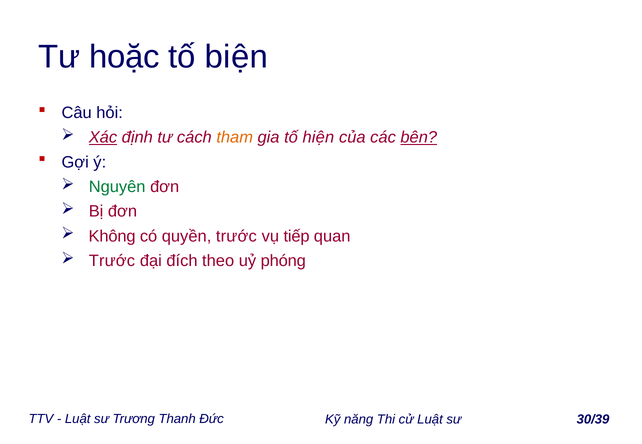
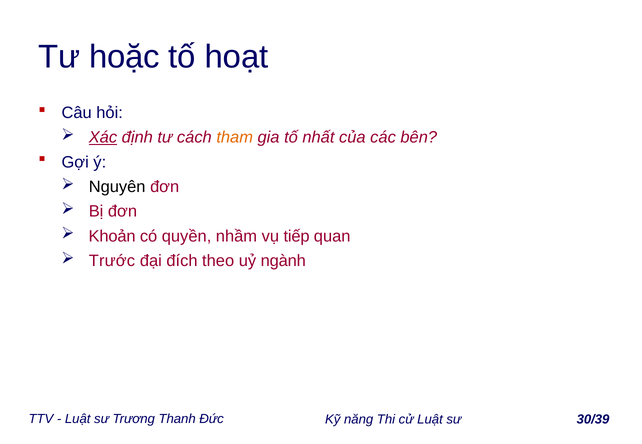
biện: biện -> hoạt
hiện: hiện -> nhất
bên underline: present -> none
Nguyên colour: green -> black
Không: Không -> Khoản
quyền trước: trước -> nhầm
phóng: phóng -> ngành
